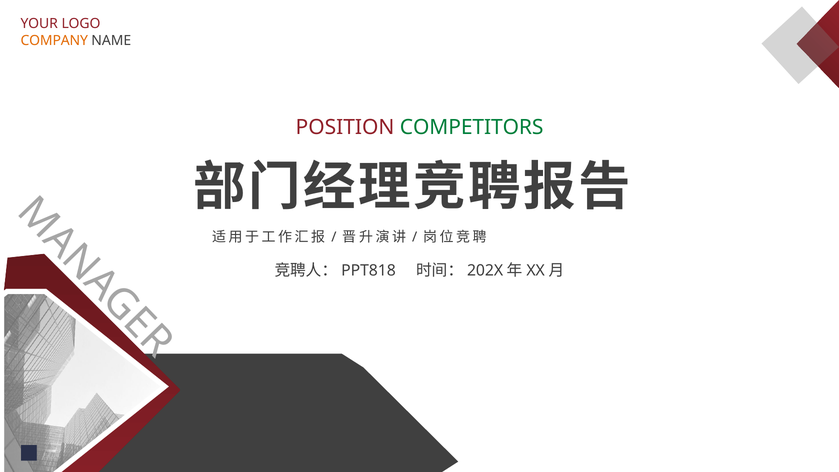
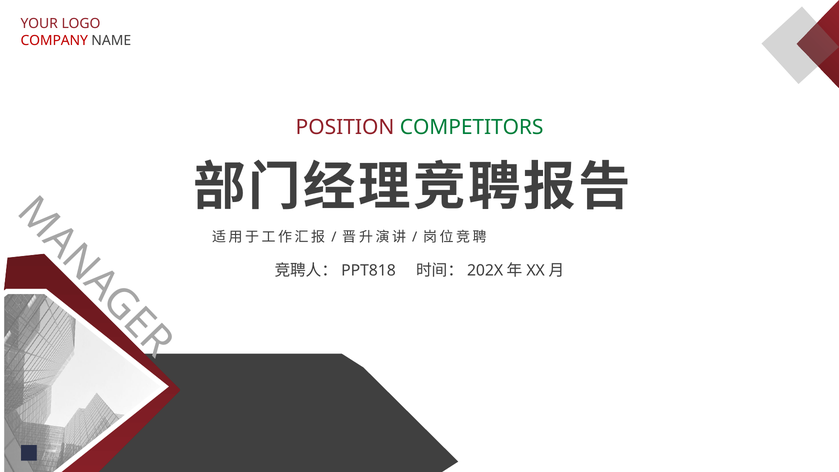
COMPANY colour: orange -> red
